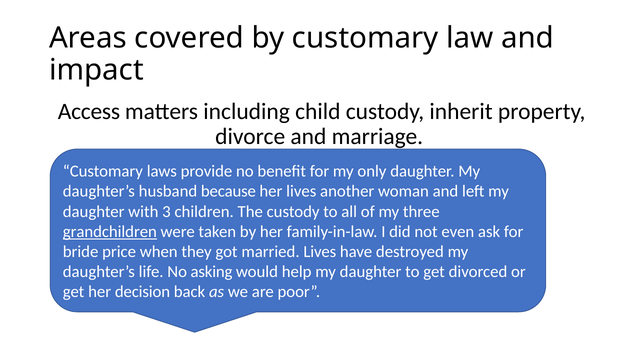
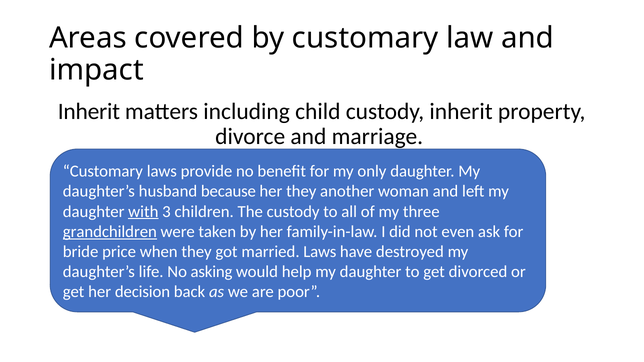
Access at (89, 111): Access -> Inherit
her lives: lives -> they
with underline: none -> present
married Lives: Lives -> Laws
